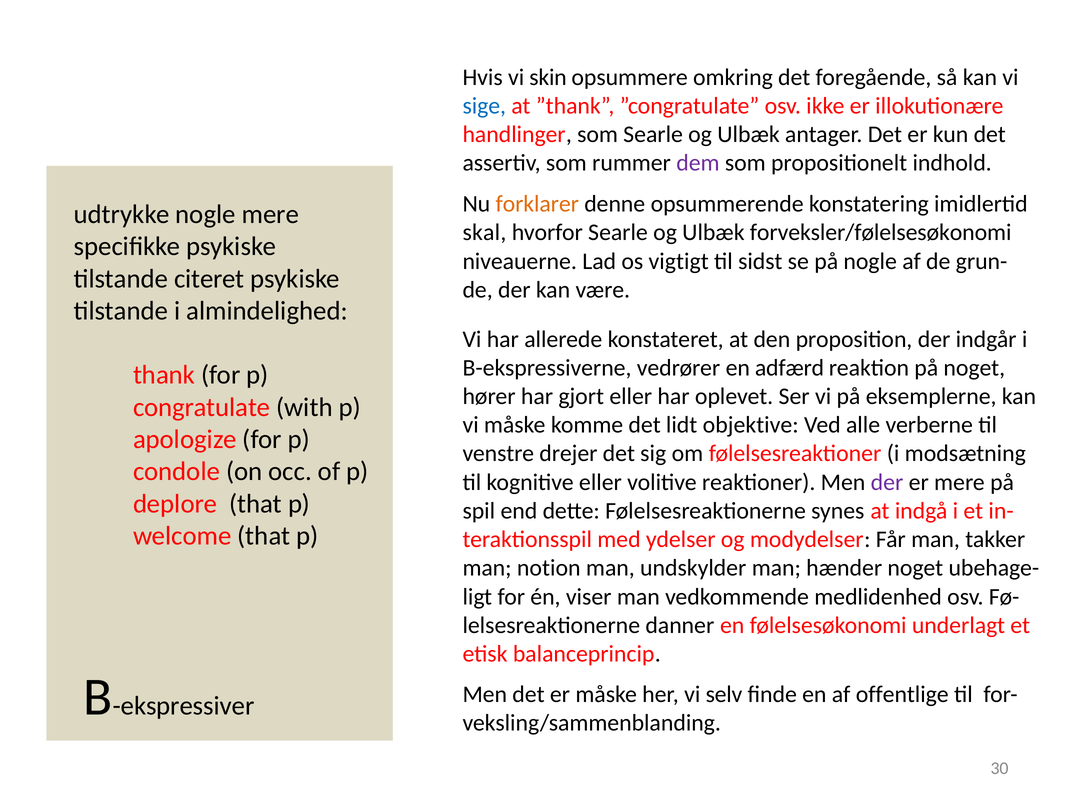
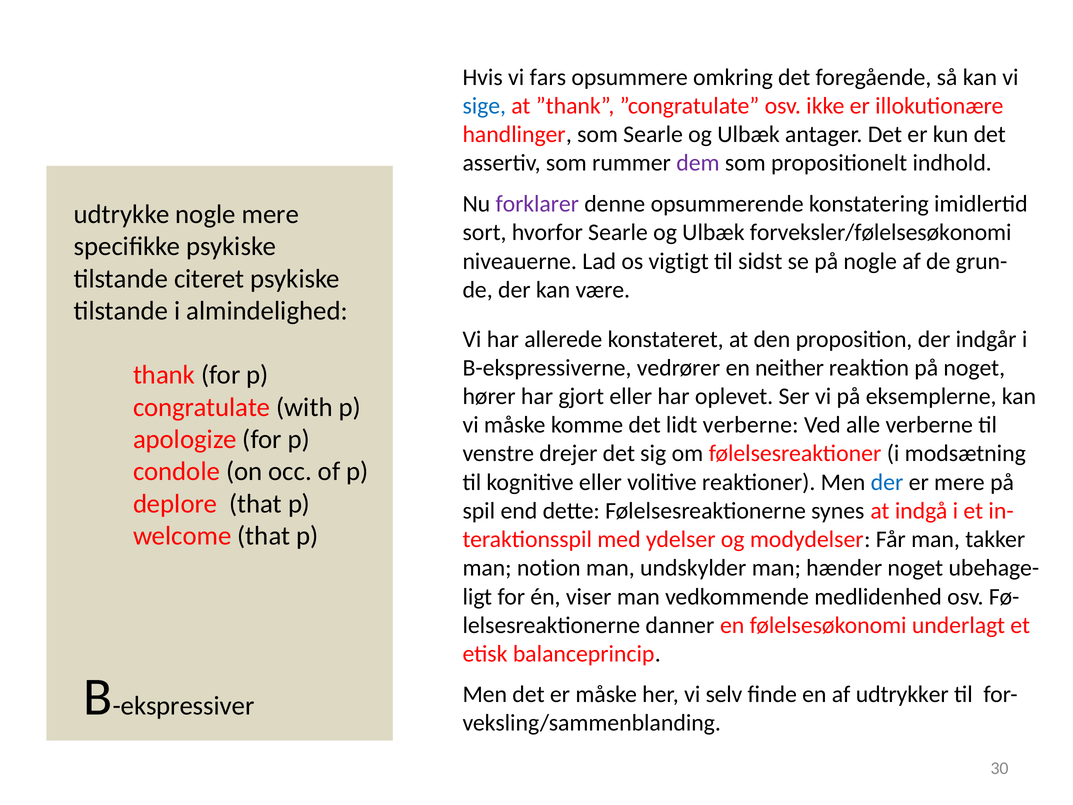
skin: skin -> fars
forklarer colour: orange -> purple
skal: skal -> sort
adfærd: adfærd -> neither
lidt objektive: objektive -> verberne
der at (887, 482) colour: purple -> blue
offentlige: offentlige -> udtrykker
